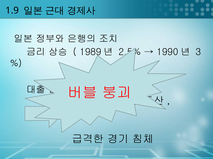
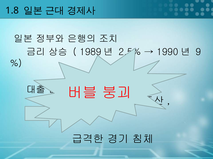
1.9: 1.9 -> 1.8
3: 3 -> 9
